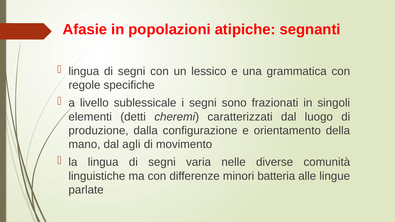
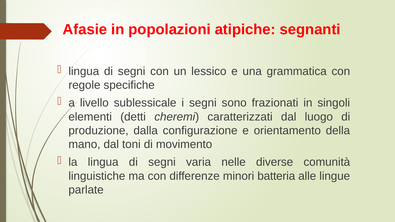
agli: agli -> toni
